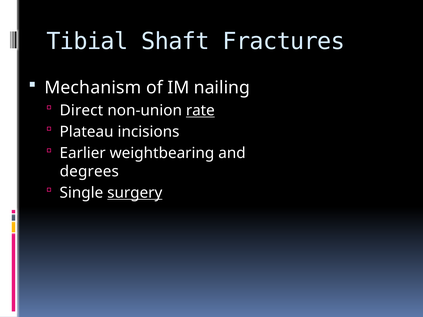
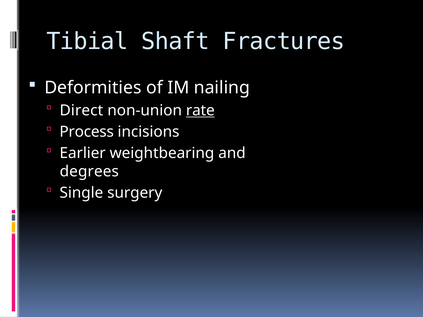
Mechanism: Mechanism -> Deformities
Plateau: Plateau -> Process
surgery underline: present -> none
